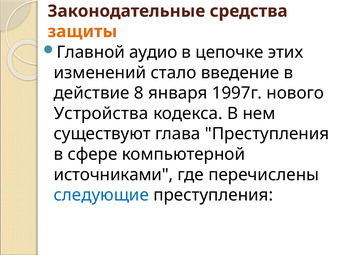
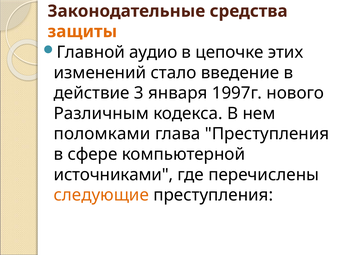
8: 8 -> 3
Устройства: Устройства -> Различным
существуют: существуют -> поломками
следующие colour: blue -> orange
